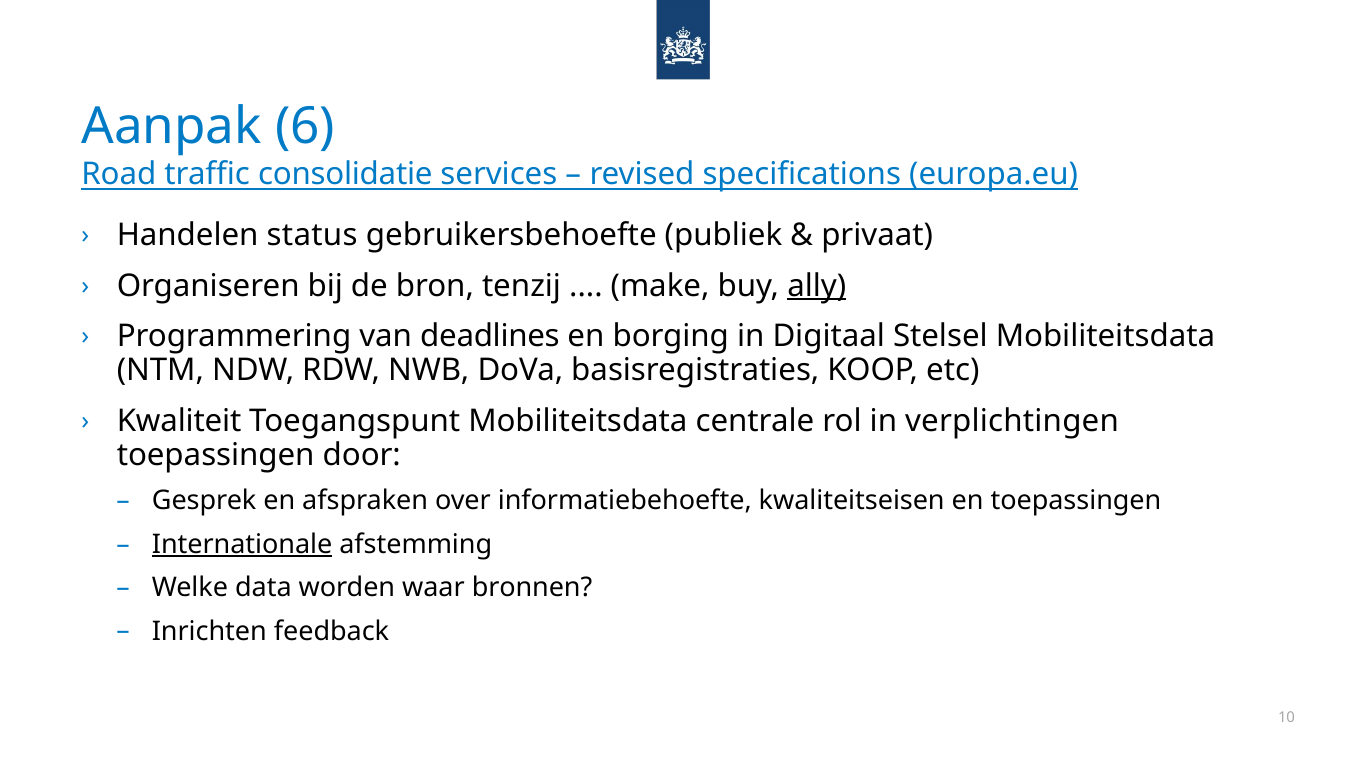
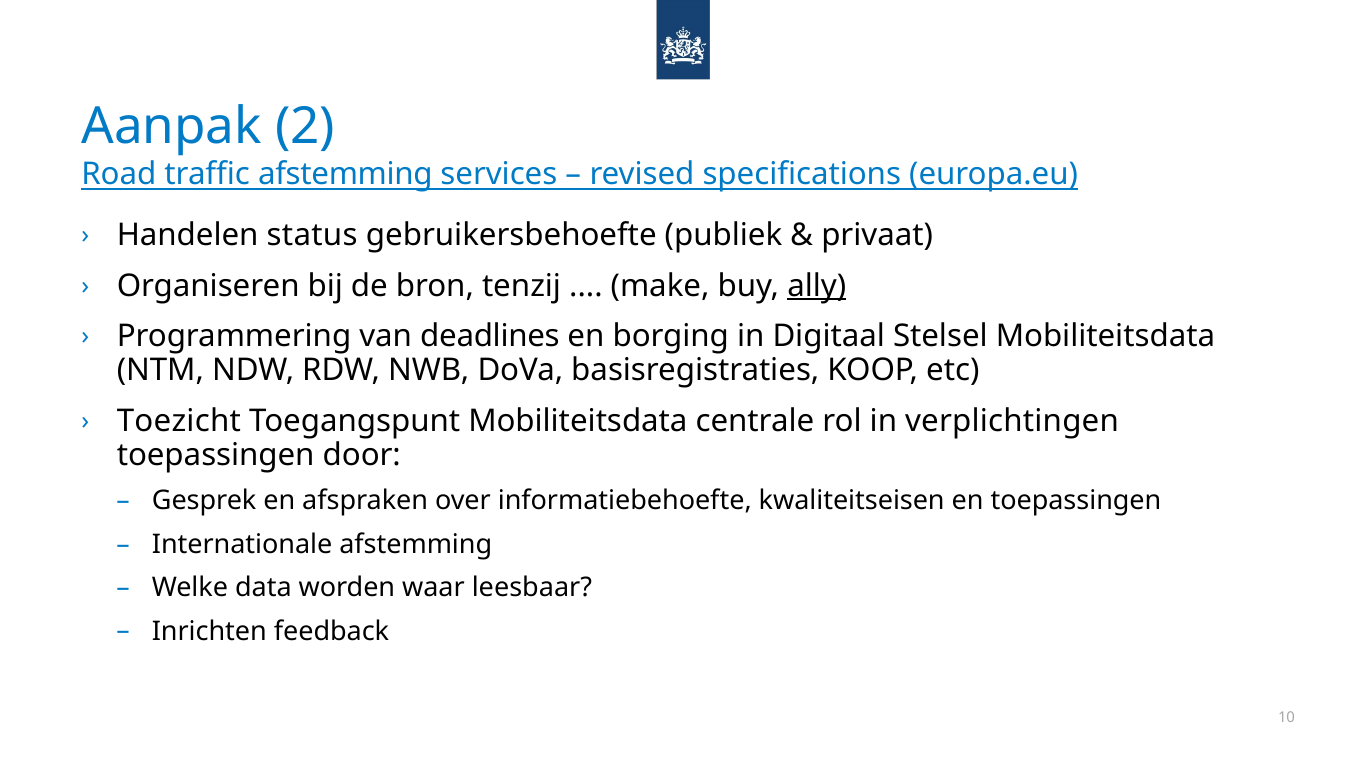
6: 6 -> 2
traffic consolidatie: consolidatie -> afstemming
Kwaliteit: Kwaliteit -> Toezicht
Internationale underline: present -> none
bronnen: bronnen -> leesbaar
